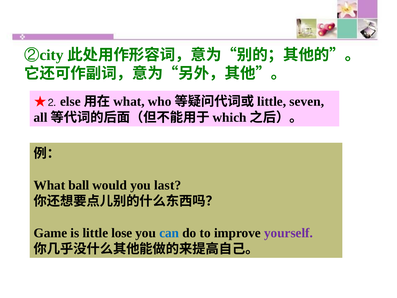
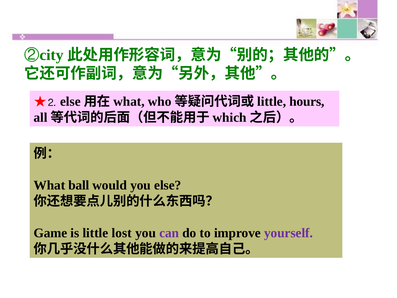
seven: seven -> hours
last: last -> else
lose: lose -> lost
can colour: blue -> purple
